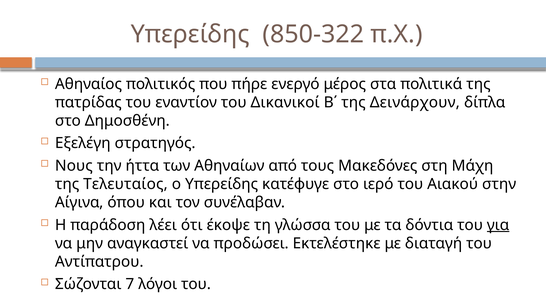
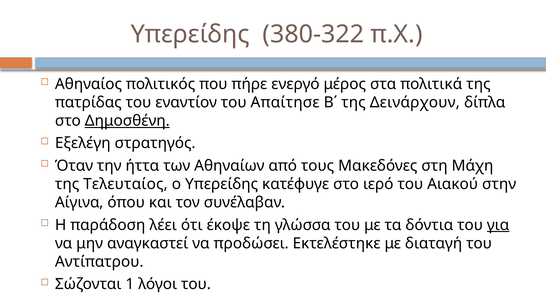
850-322: 850-322 -> 380-322
Δικανικοί: Δικανικοί -> Απαίτησε
Δημοσθένη underline: none -> present
Νους: Νους -> Όταν
7: 7 -> 1
